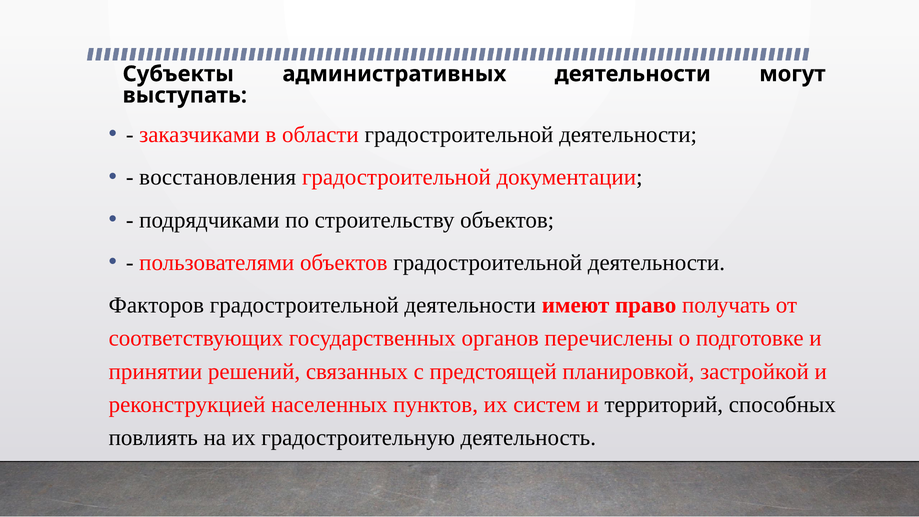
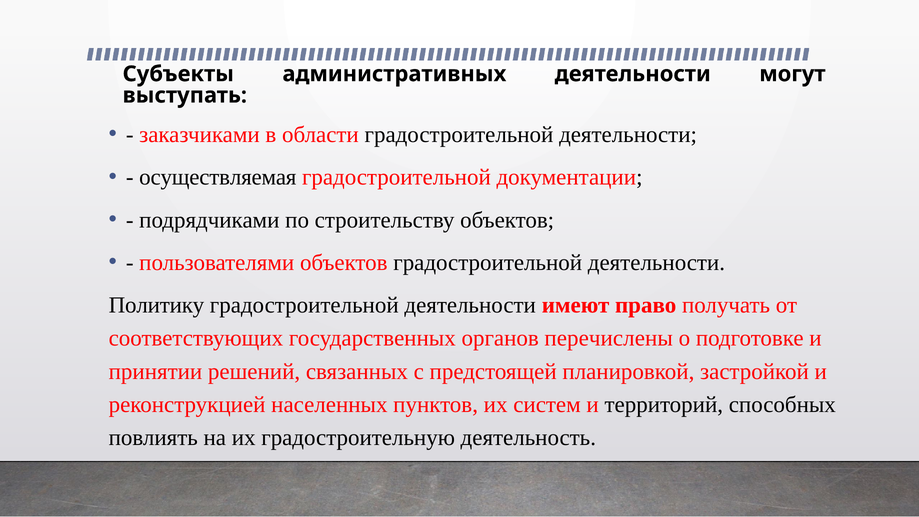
восстановления: восстановления -> осуществляемая
Факторов: Факторов -> Политику
